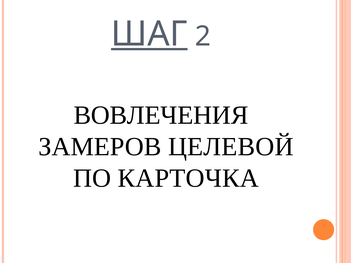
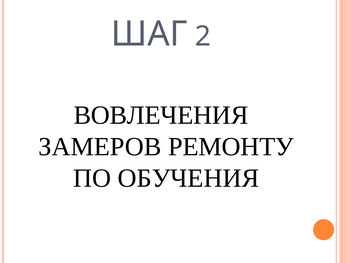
ШАГ underline: present -> none
ЦЕЛЕВОЙ: ЦЕЛЕВОЙ -> РЕМОНТУ
КАРТОЧКА: КАРТОЧКА -> ОБУЧЕНИЯ
